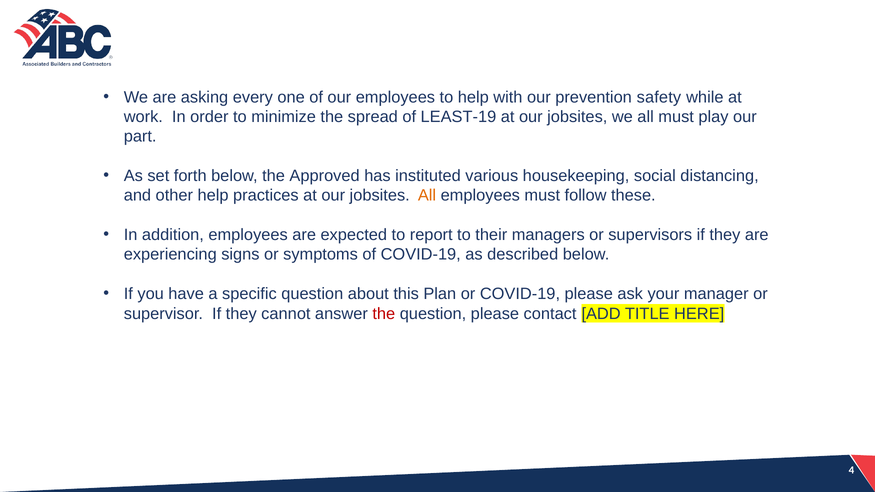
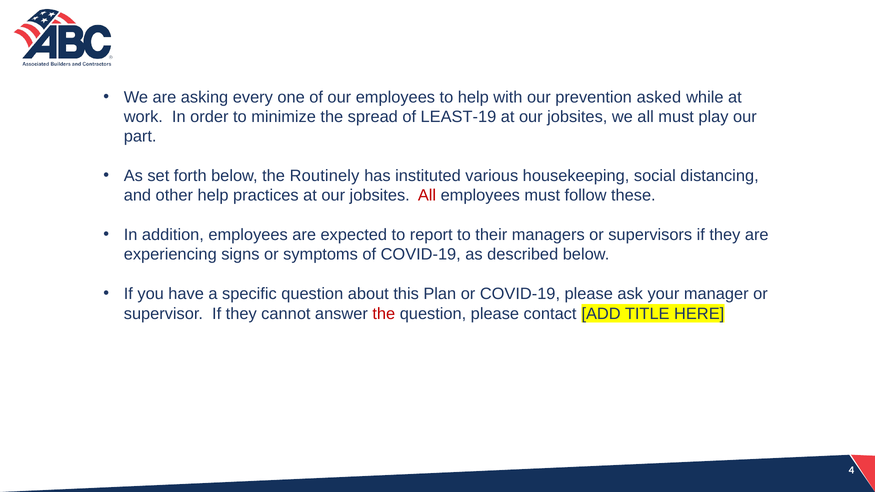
safety: safety -> asked
Approved: Approved -> Routinely
All at (427, 196) colour: orange -> red
